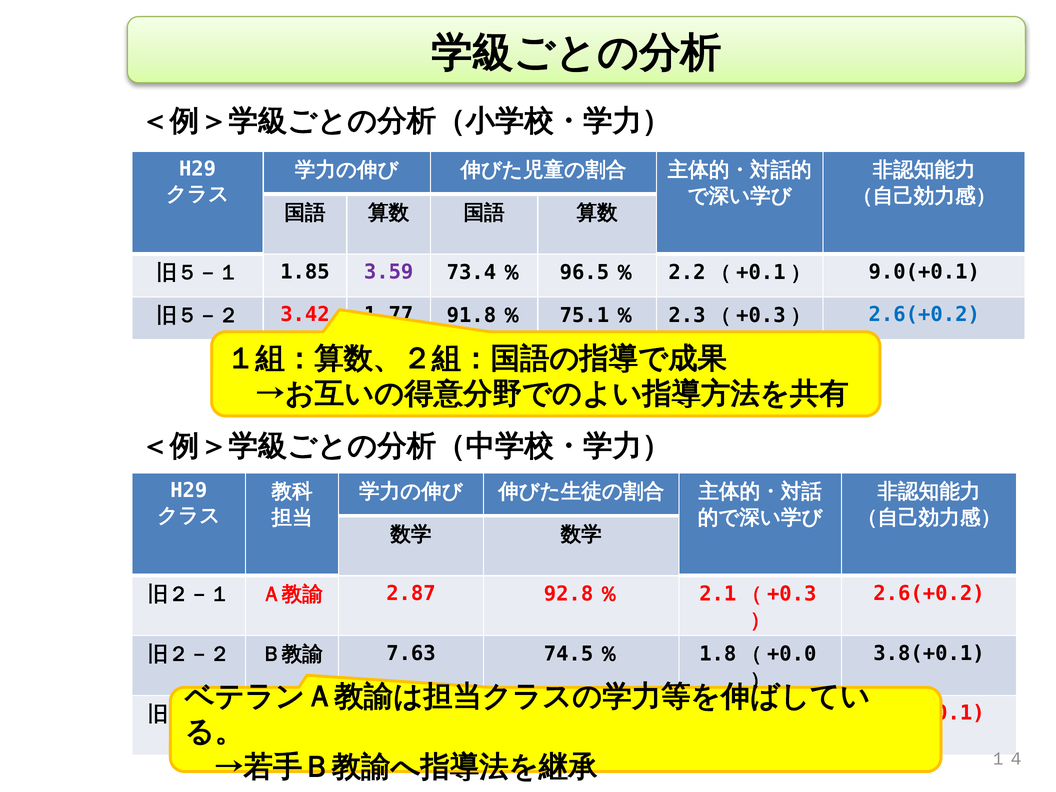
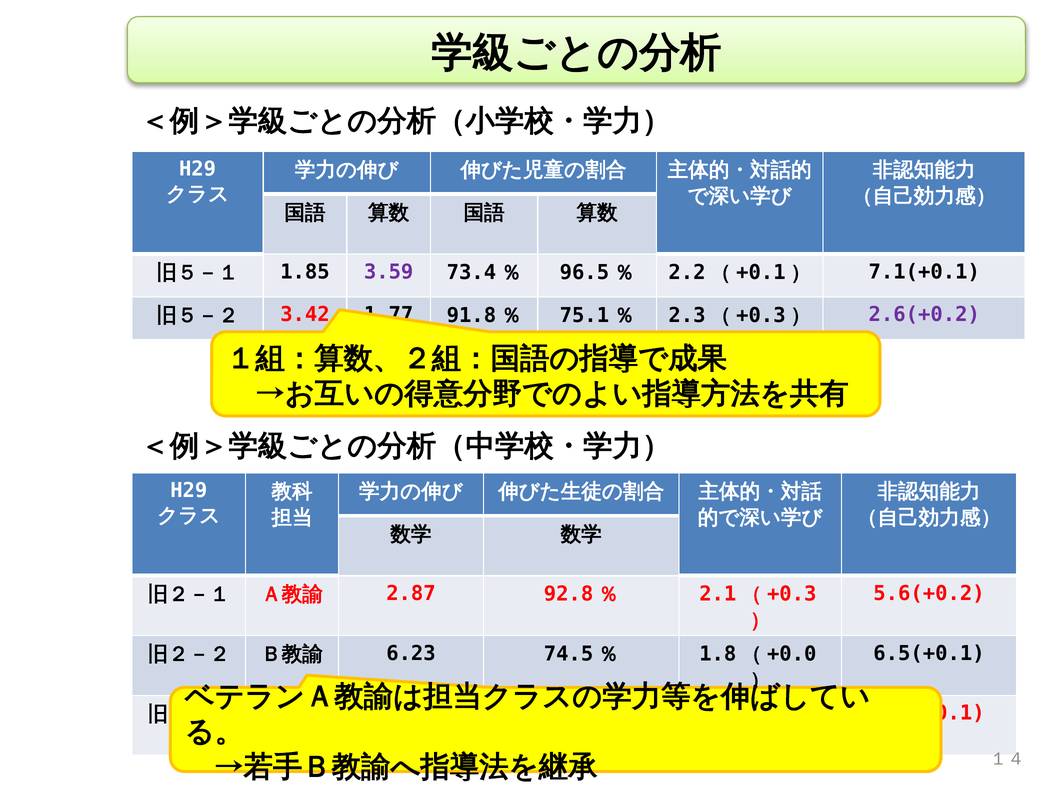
9.0(+0.1: 9.0(+0.1 -> 7.1(+0.1
2.6(+0.2 at (924, 315) colour: blue -> purple
2.6(+0.2 at (929, 593): 2.6(+0.2 -> 5.6(+0.2
3.8(+0.1: 3.8(+0.1 -> 6.5(+0.1
7.63: 7.63 -> 6.23
